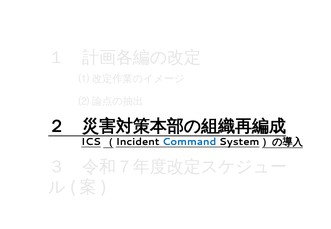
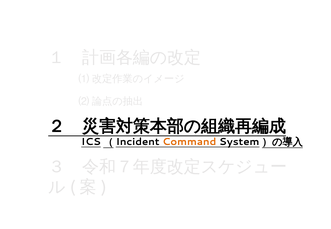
Command colour: blue -> orange
